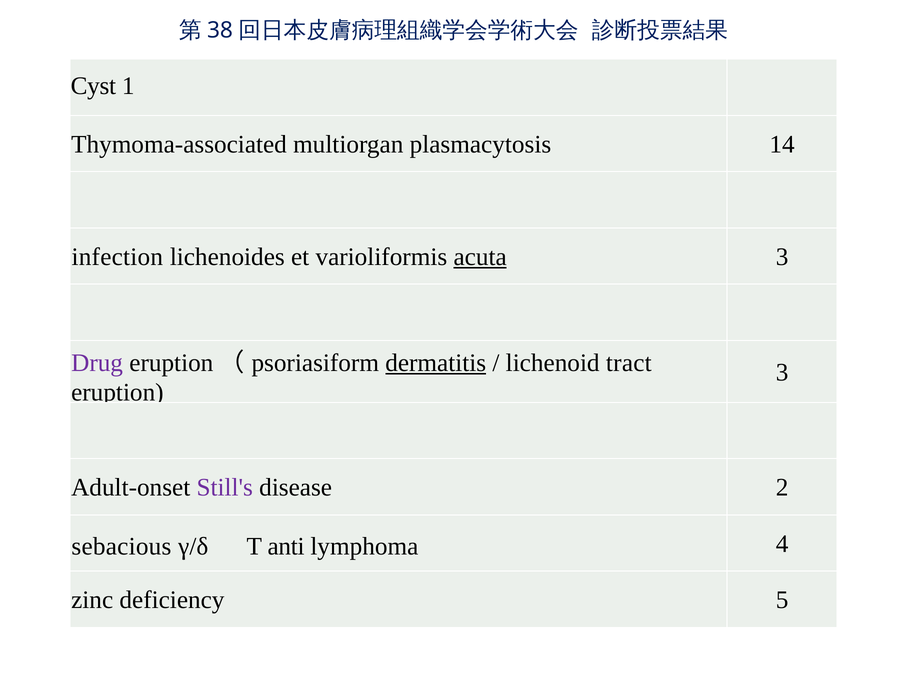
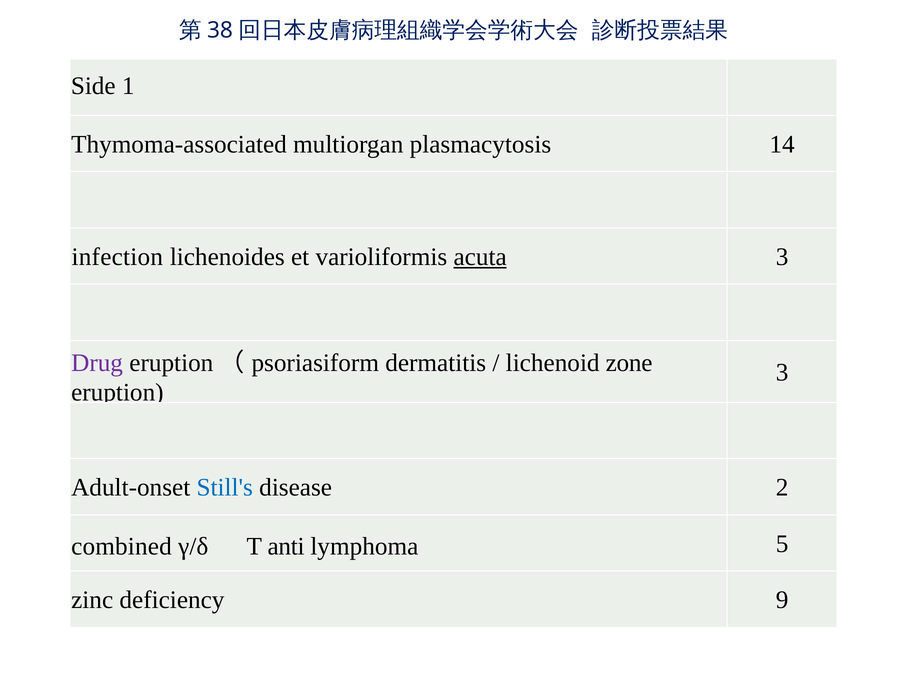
Cyst: Cyst -> Side
dermatitis underline: present -> none
tract: tract -> zone
Still's colour: purple -> blue
sebacious: sebacious -> combined
4: 4 -> 5
5: 5 -> 9
